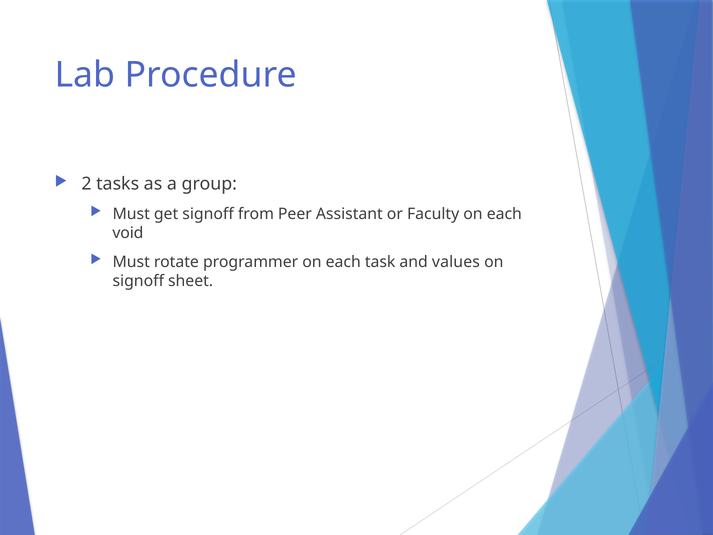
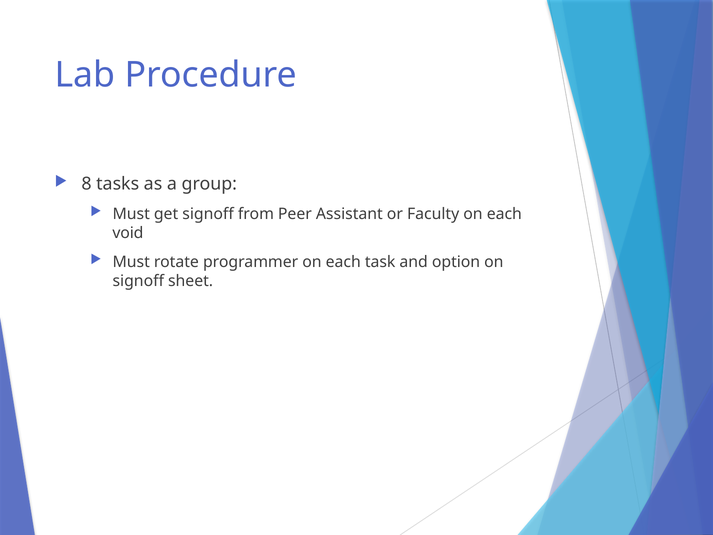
2: 2 -> 8
values: values -> option
